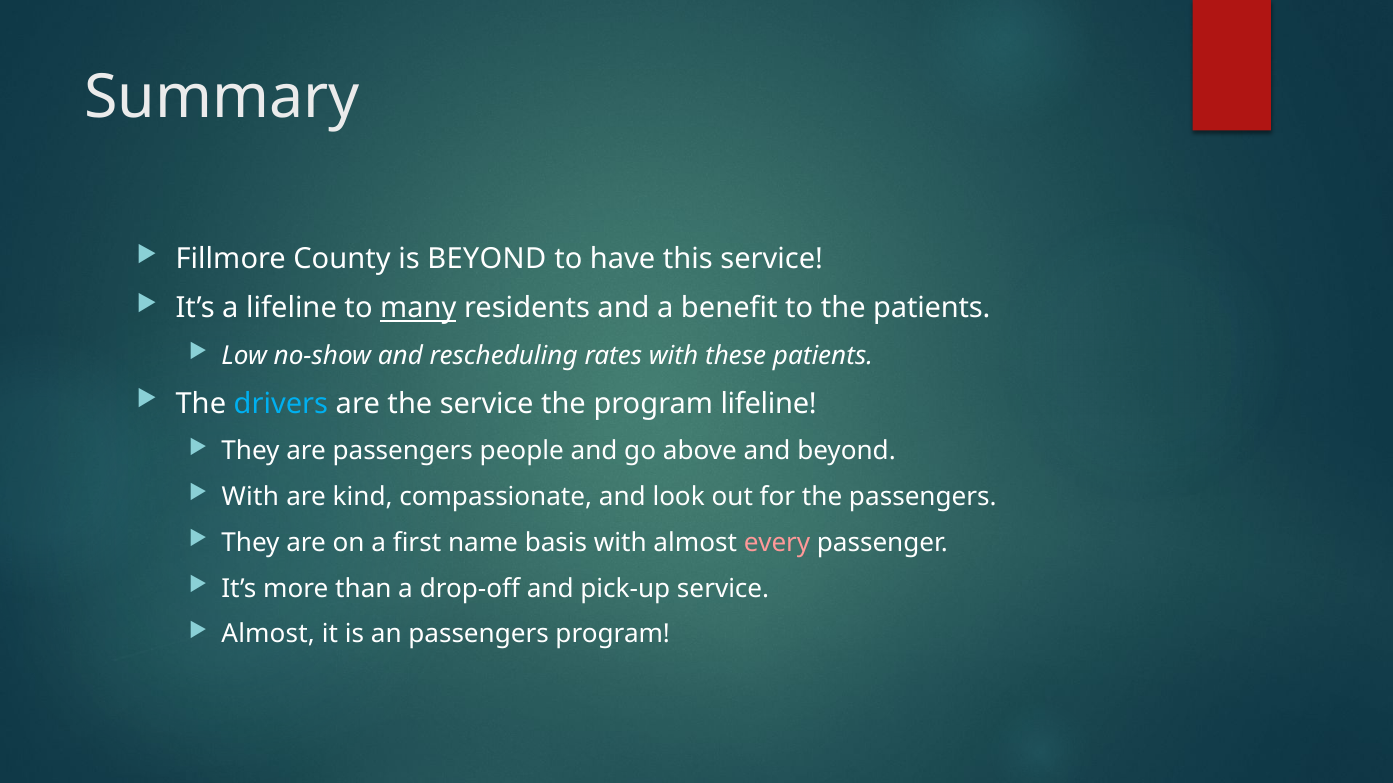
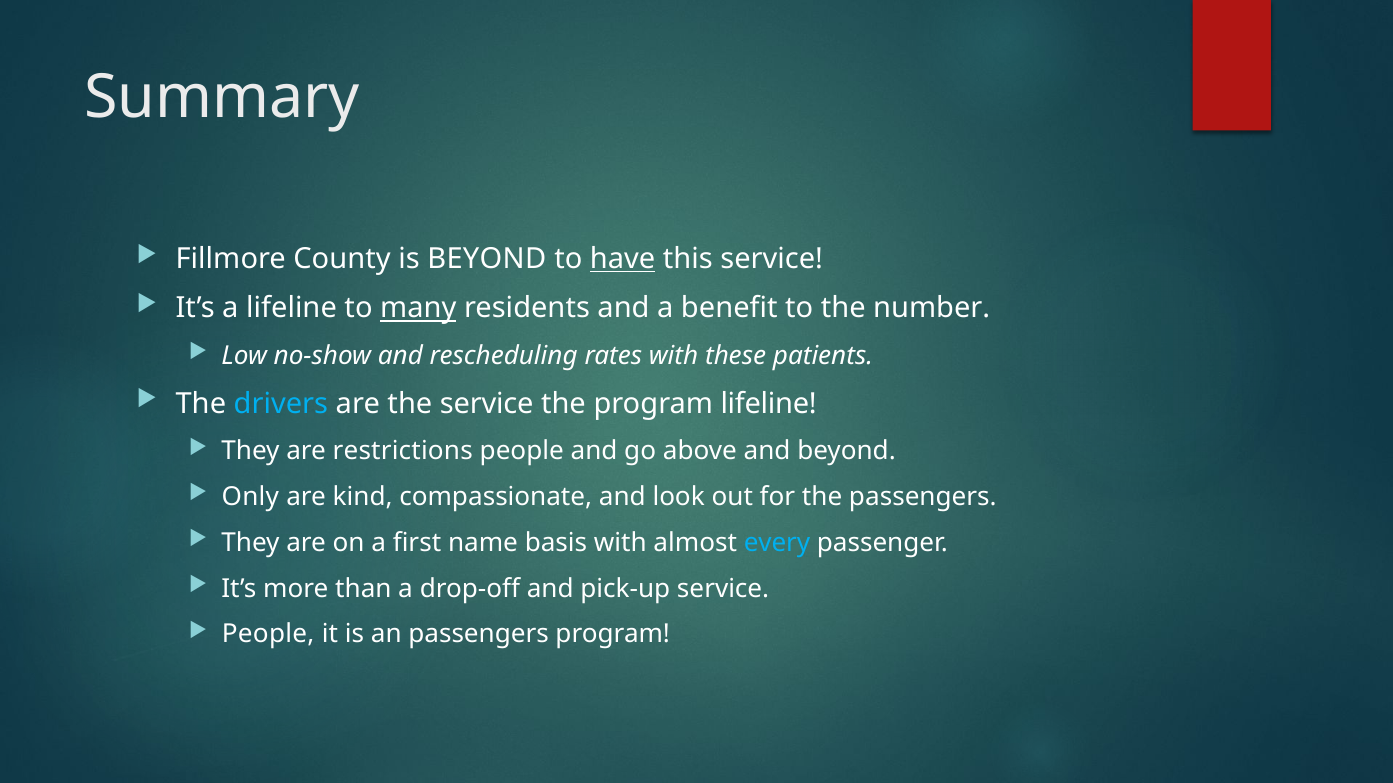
have underline: none -> present
the patients: patients -> number
are passengers: passengers -> restrictions
With at (250, 497): With -> Only
every colour: pink -> light blue
Almost at (268, 635): Almost -> People
